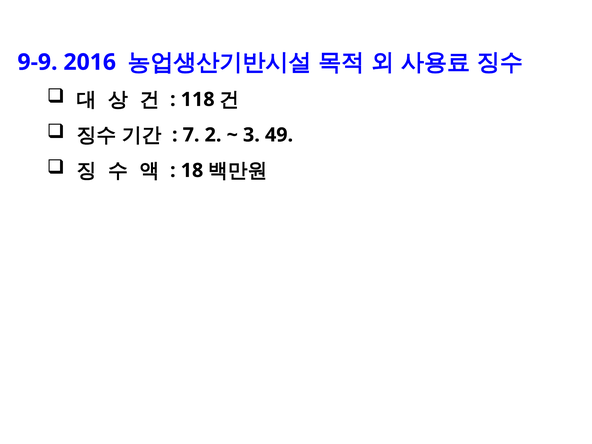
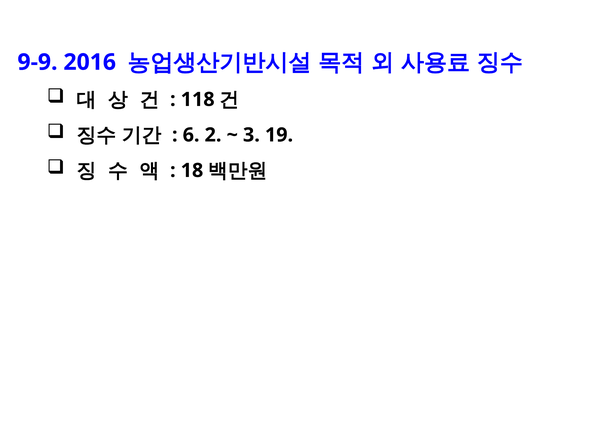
7: 7 -> 6
49: 49 -> 19
